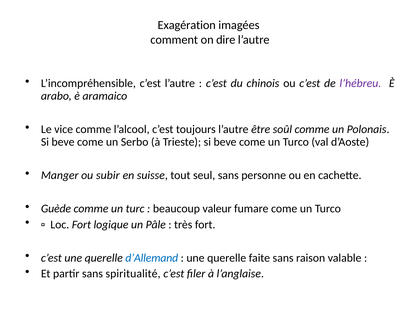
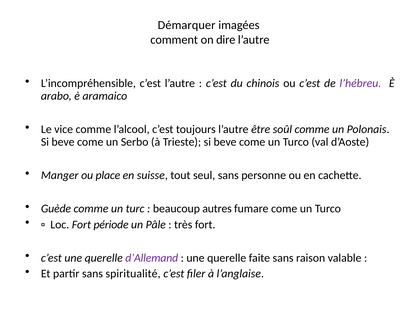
Exagération: Exagération -> Démarquer
subir: subir -> place
valeur: valeur -> autres
logique: logique -> période
d’Allemand colour: blue -> purple
